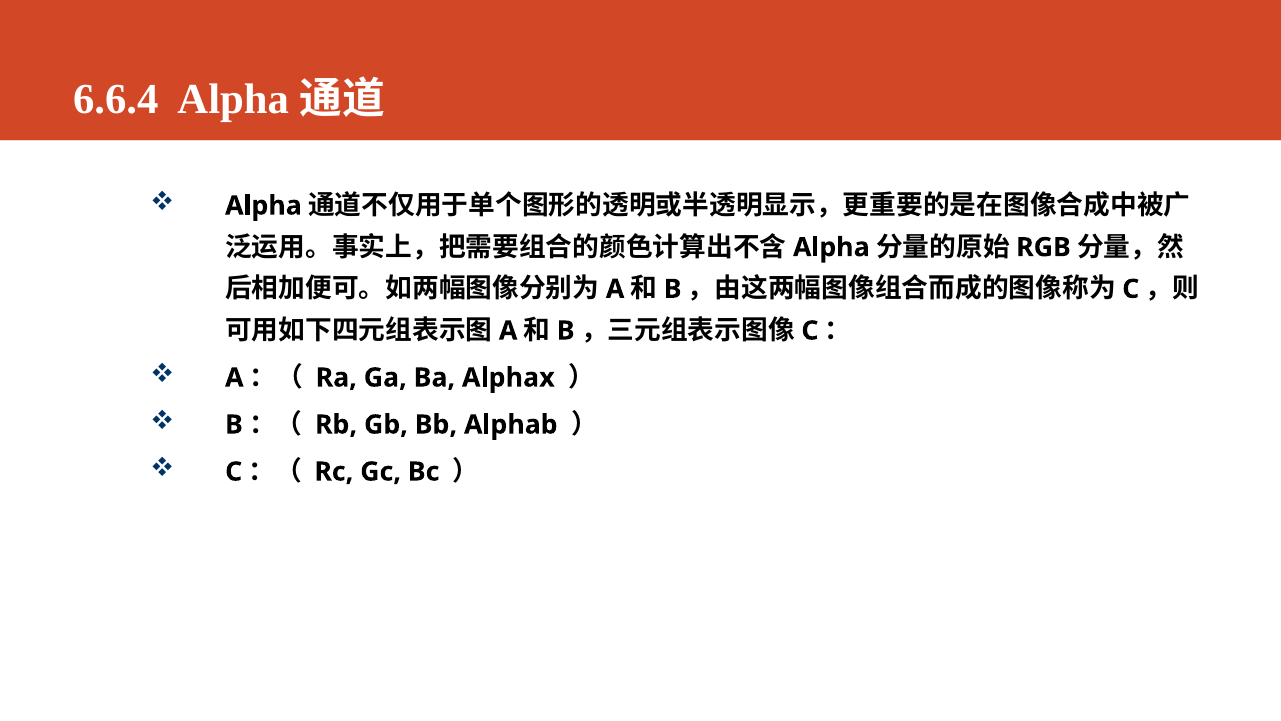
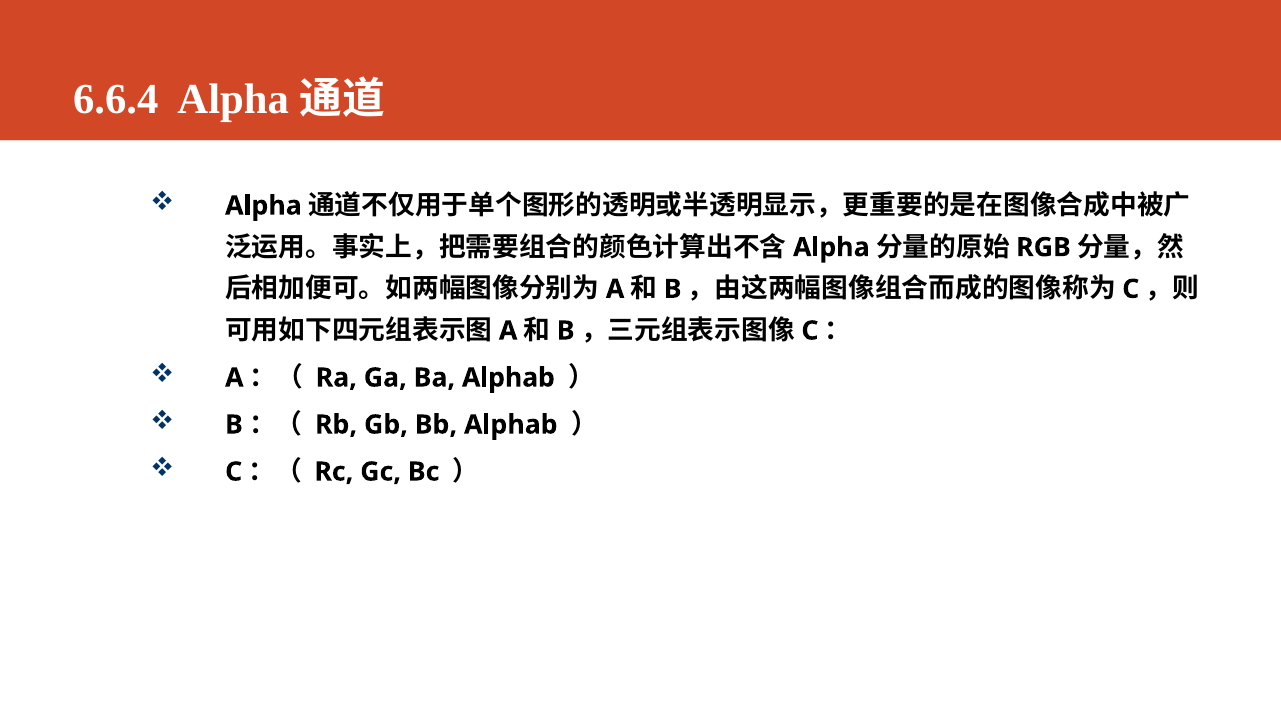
Ba Alphax: Alphax -> Alphab
